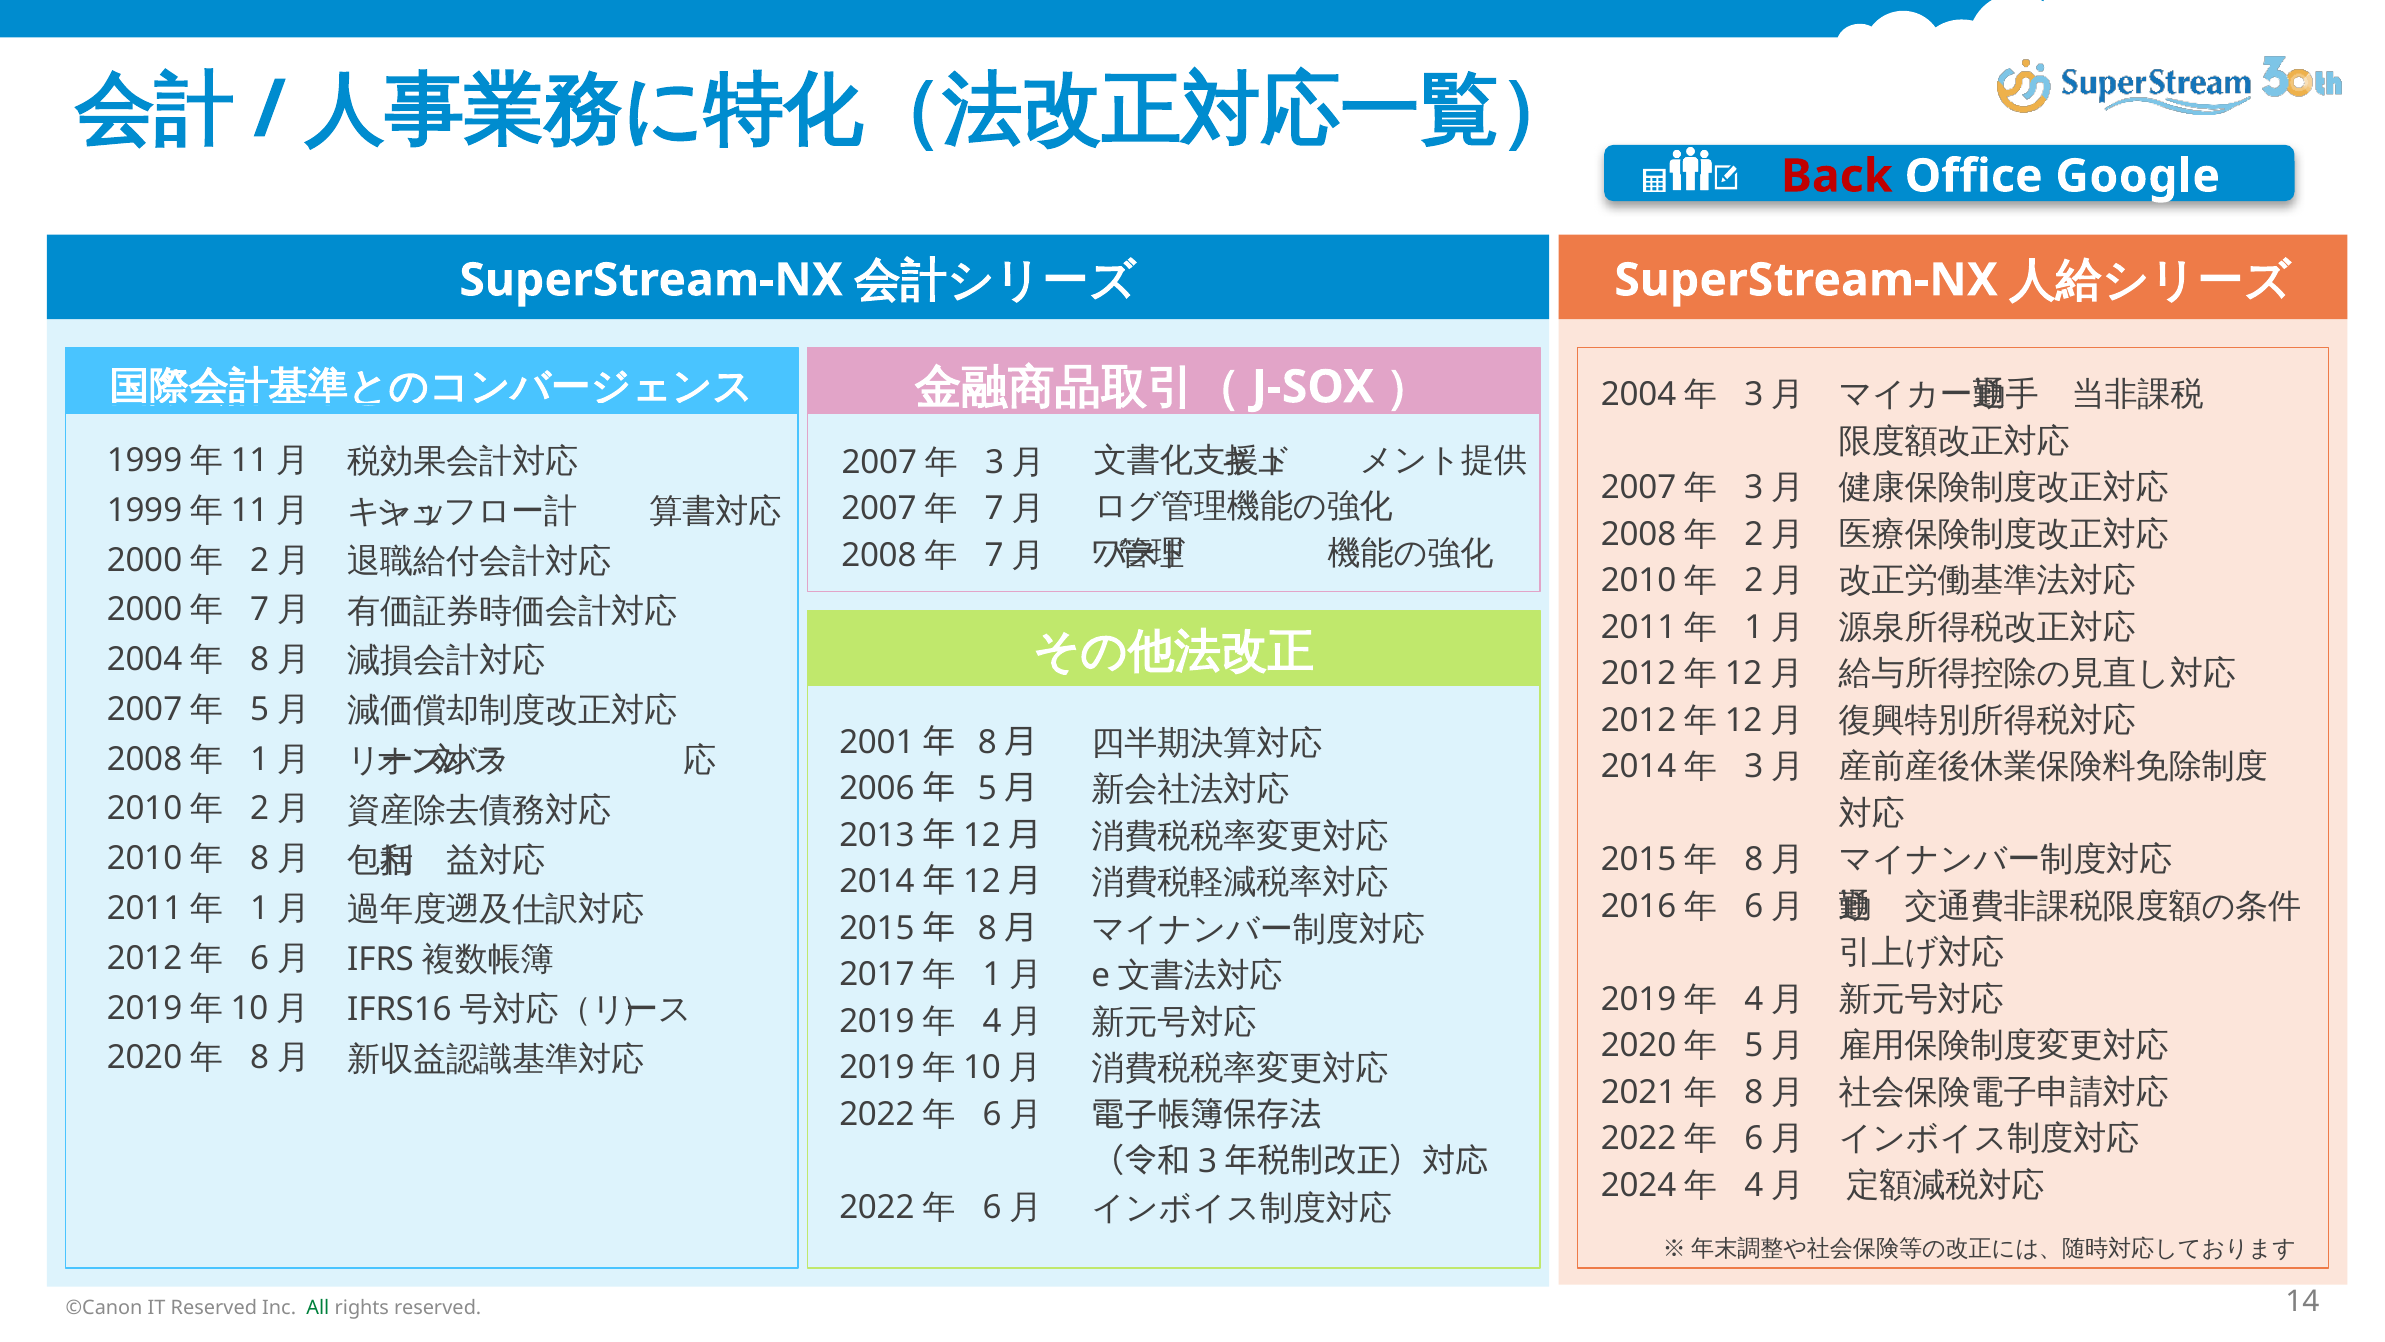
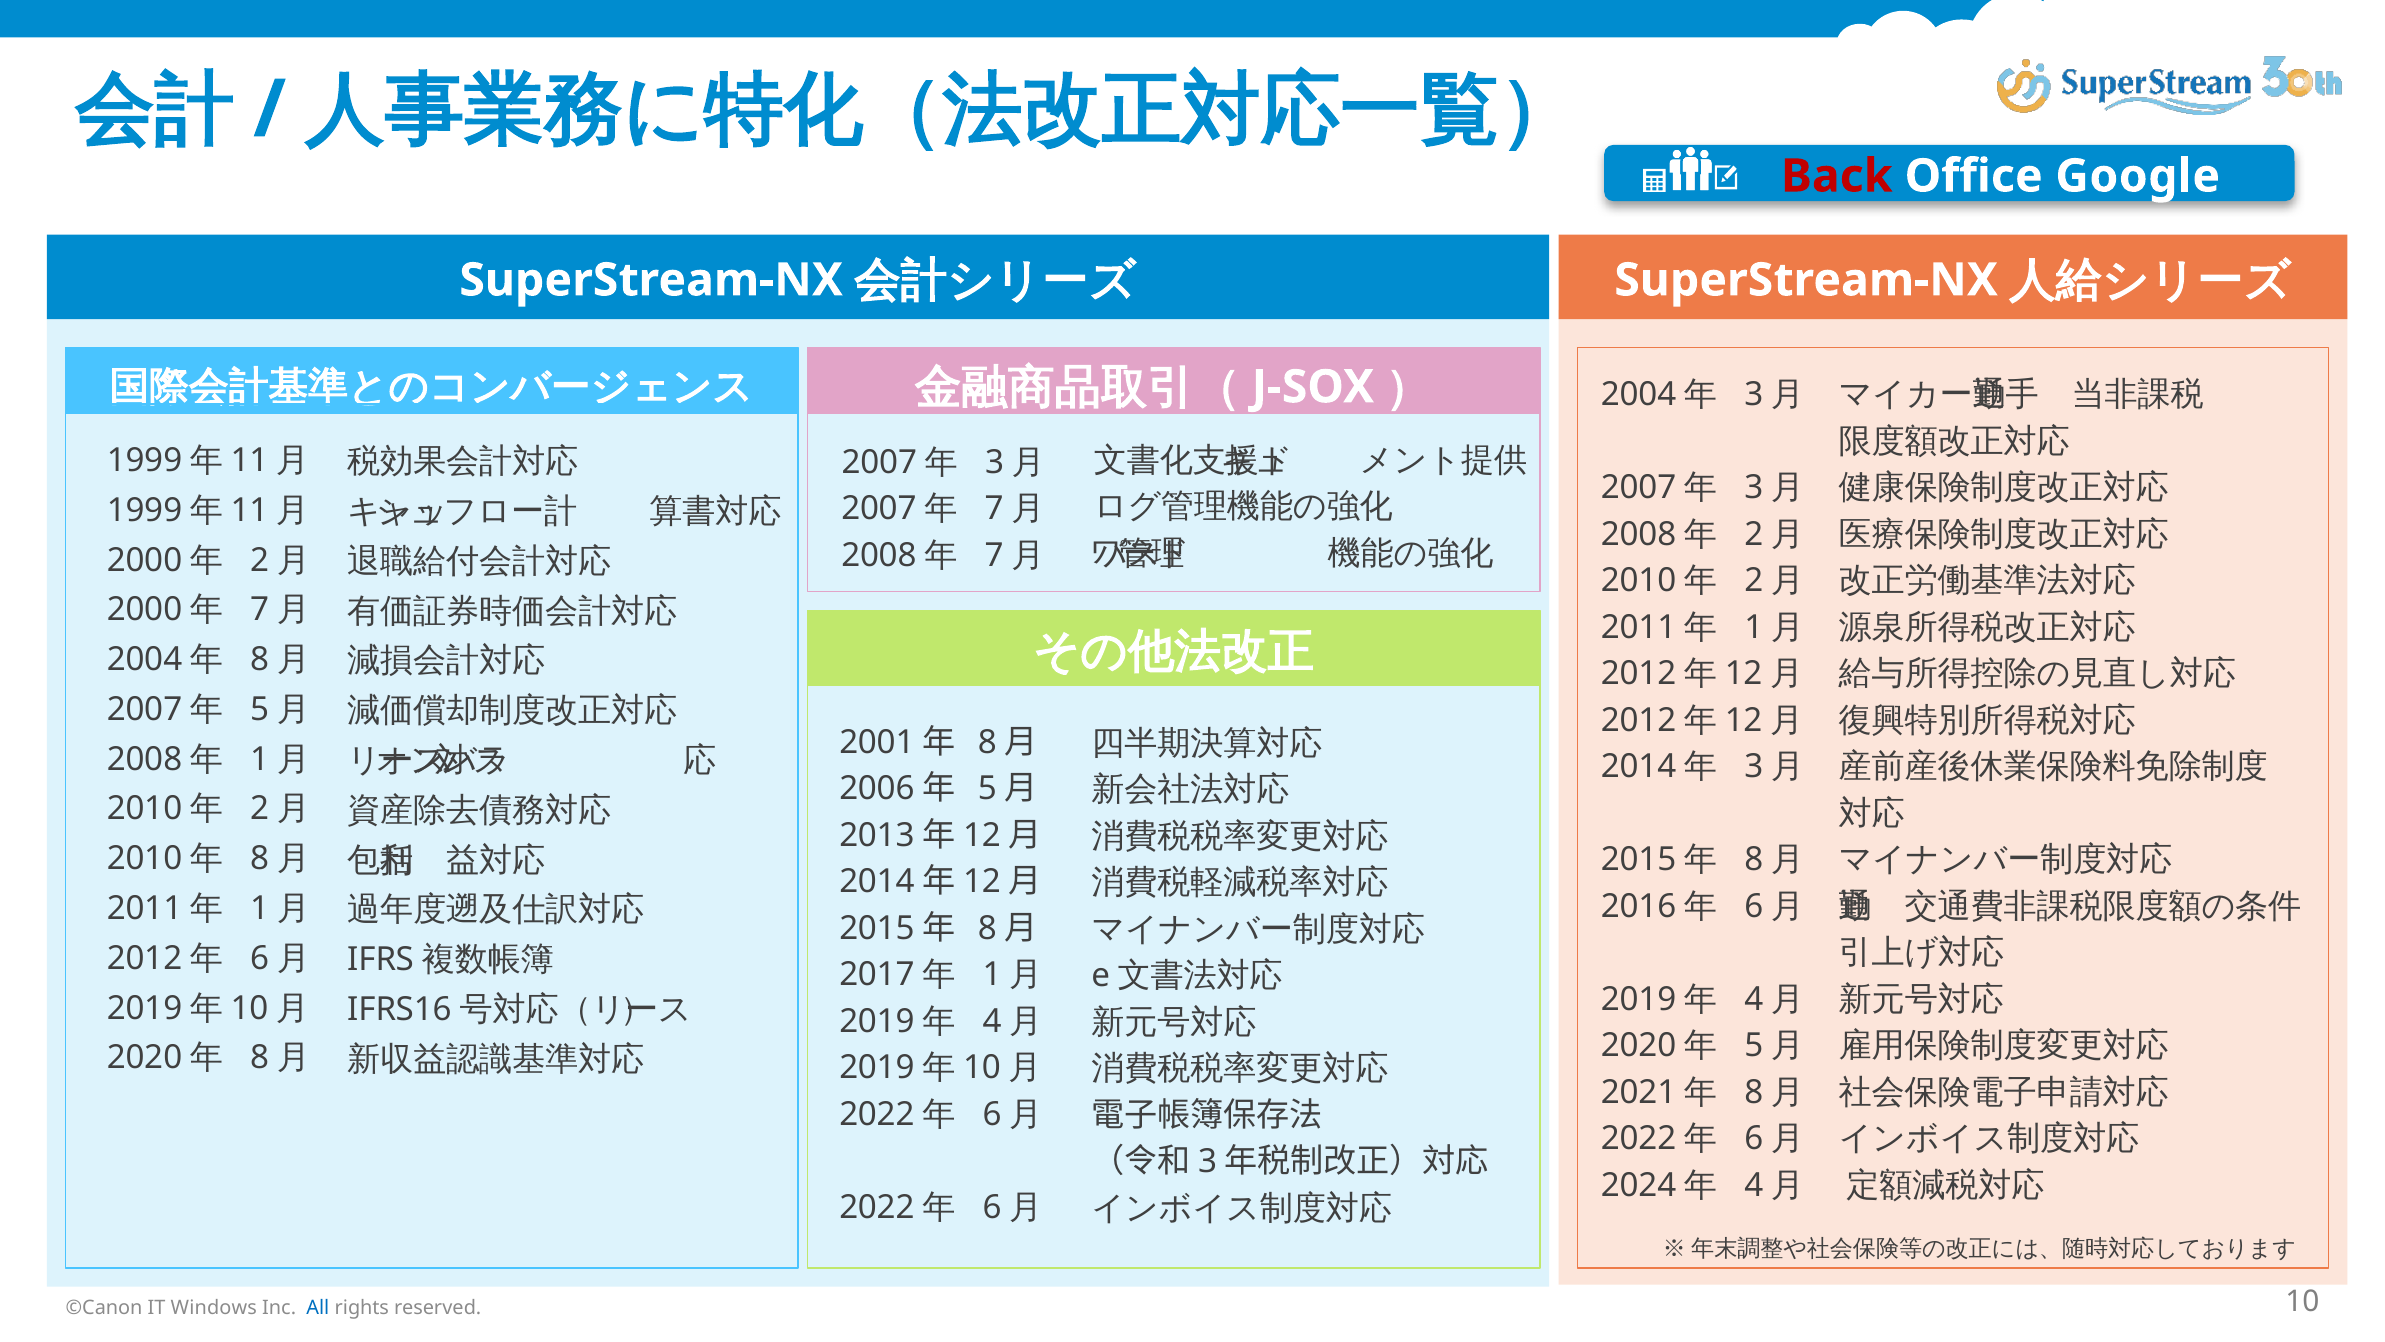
IT Reserved: Reserved -> Windows
All colour: green -> blue
14: 14 -> 10
